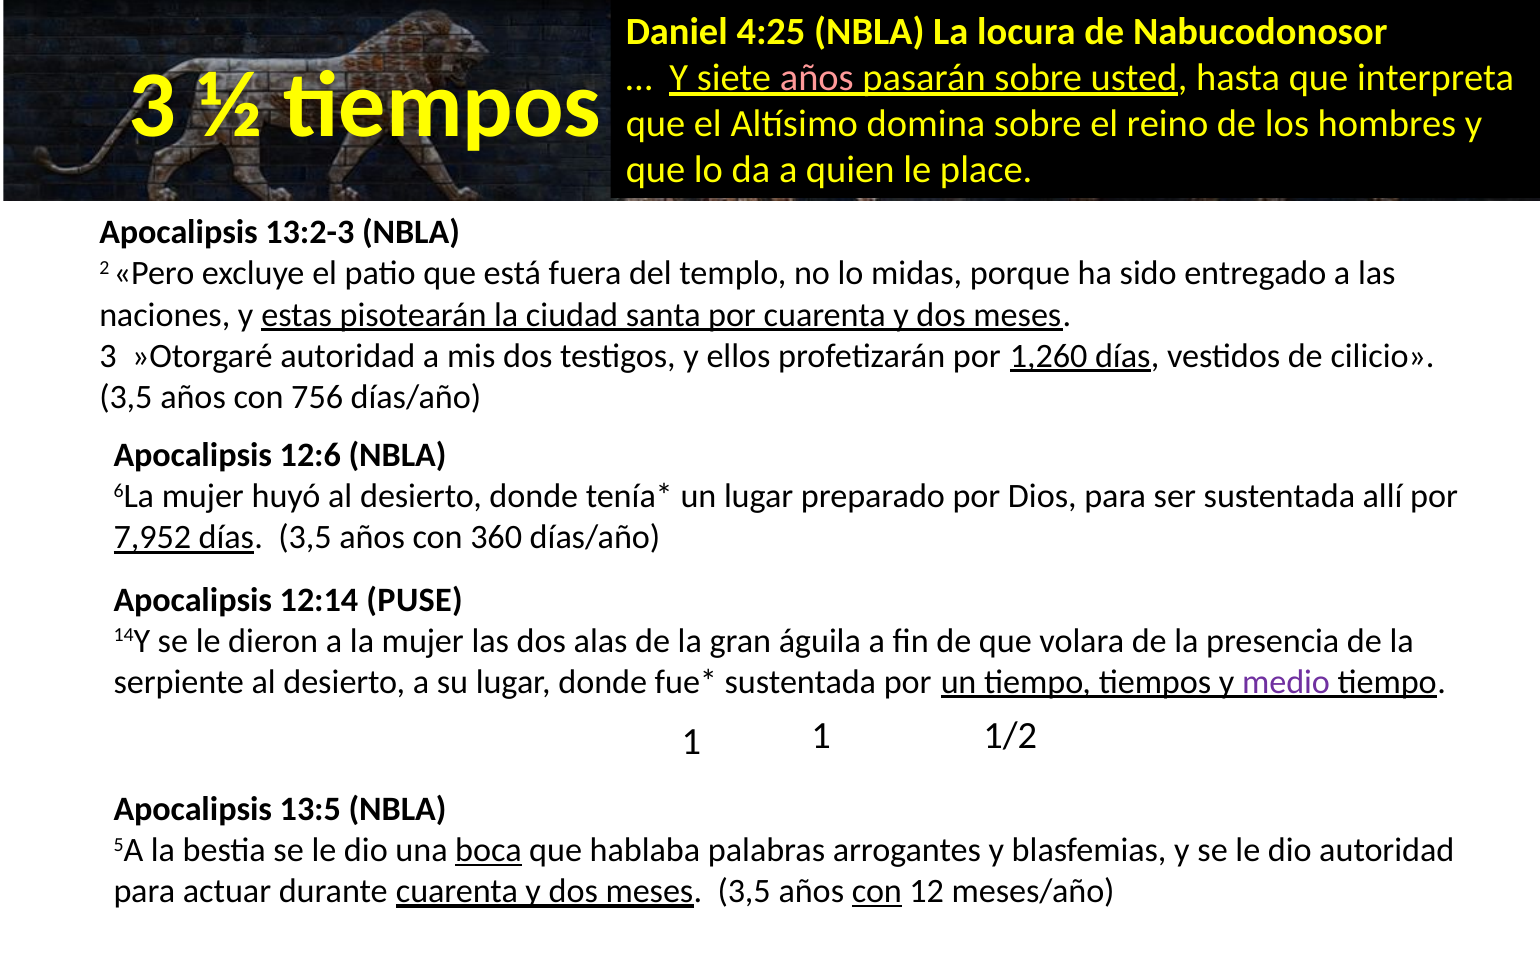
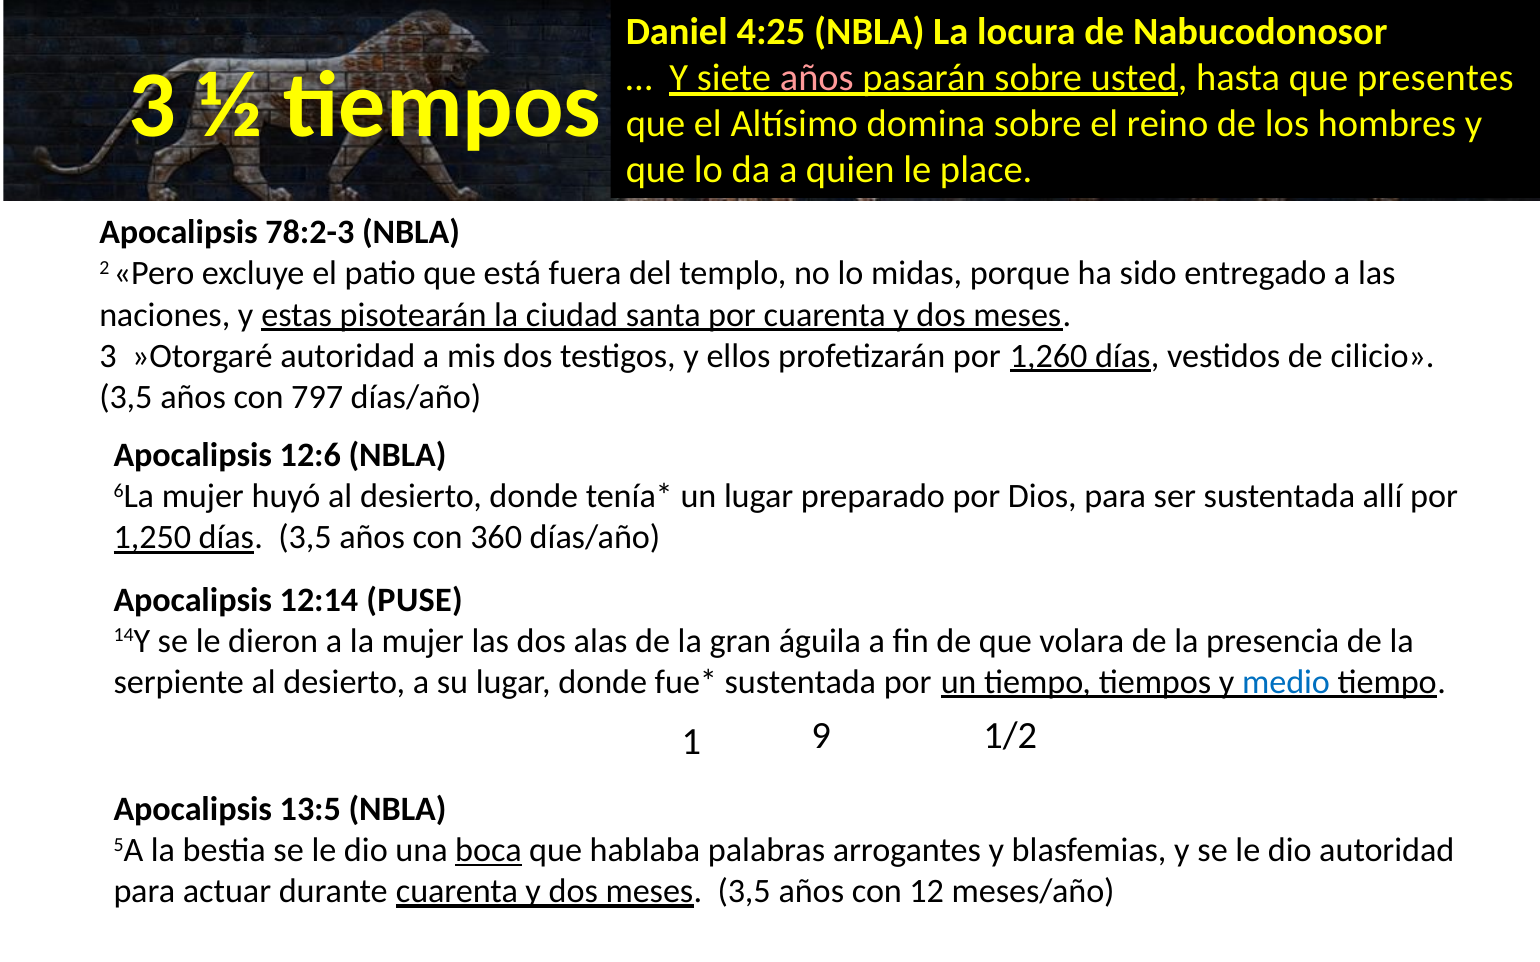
interpreta: interpreta -> presentes
13:2-3: 13:2-3 -> 78:2-3
756: 756 -> 797
7,952: 7,952 -> 1,250
medio colour: purple -> blue
1 1: 1 -> 9
con at (877, 891) underline: present -> none
